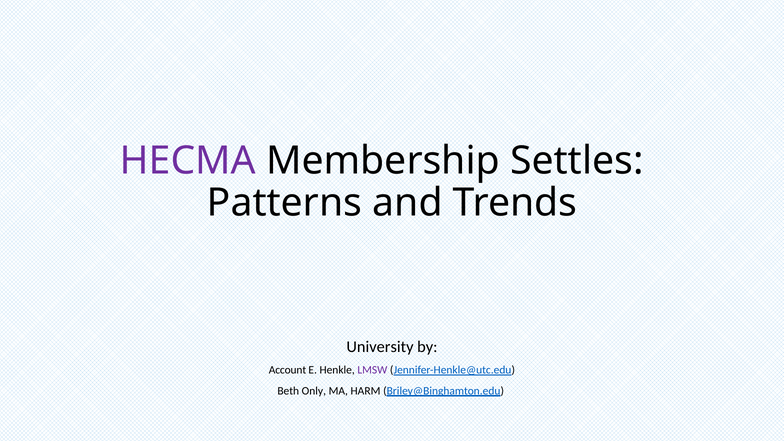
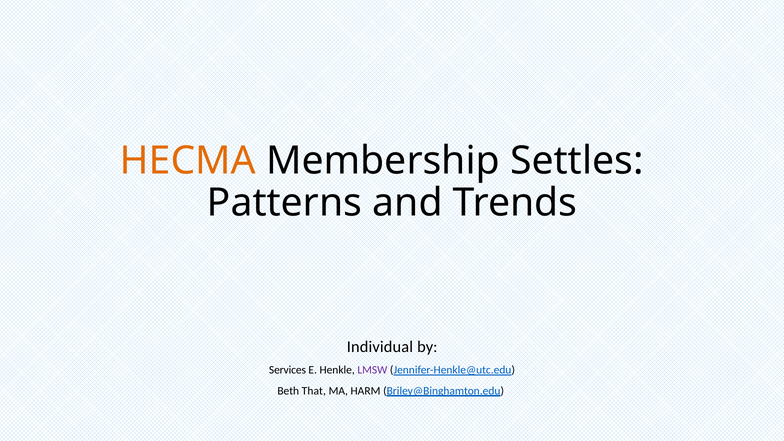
HECMA colour: purple -> orange
University: University -> Individual
Account: Account -> Services
Only: Only -> That
